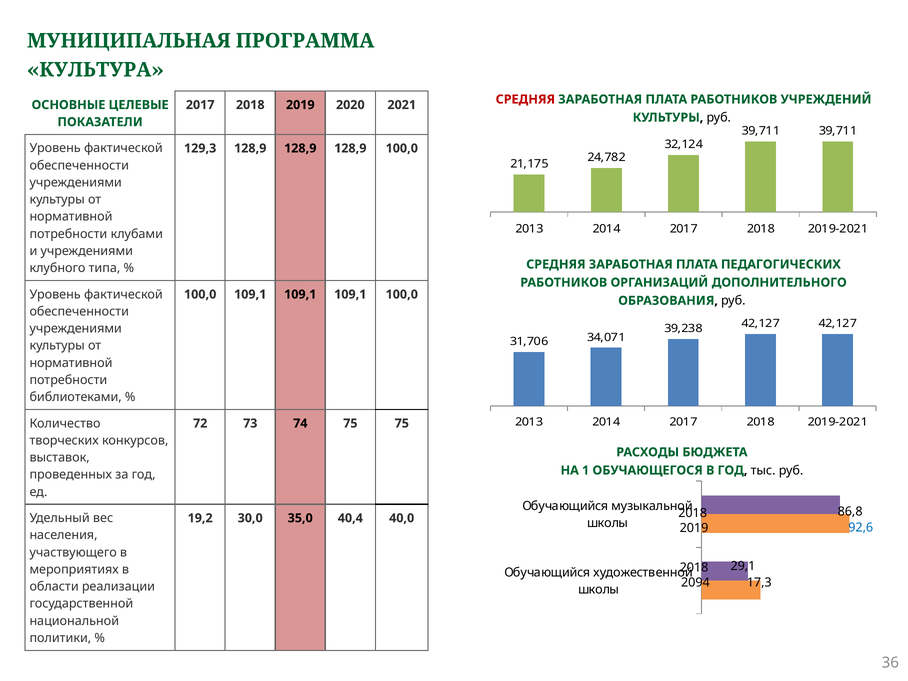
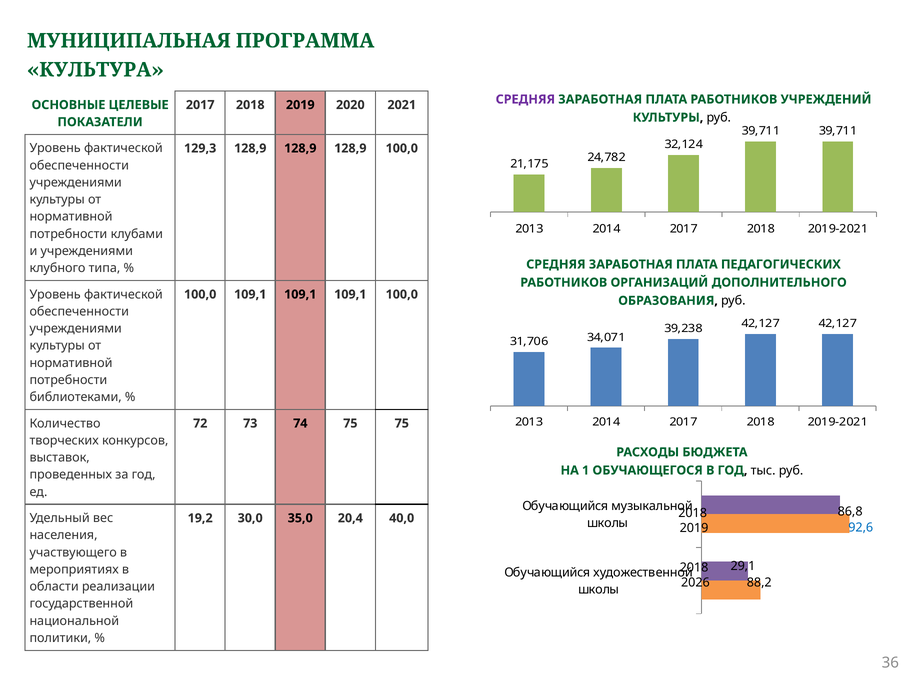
СРЕДНЯЯ at (525, 99) colour: red -> purple
40,4: 40,4 -> 20,4
2094: 2094 -> 2026
17,3: 17,3 -> 88,2
